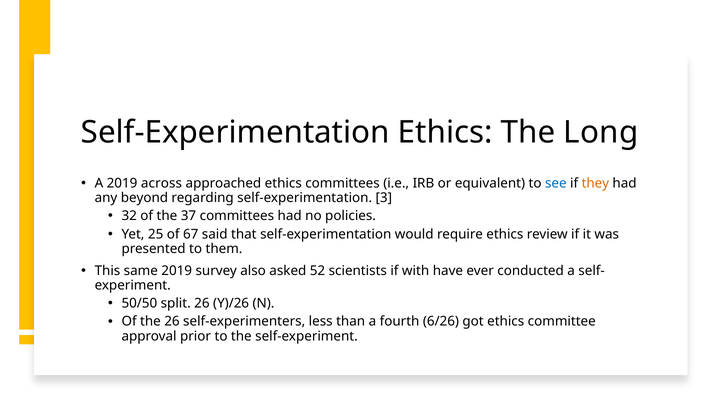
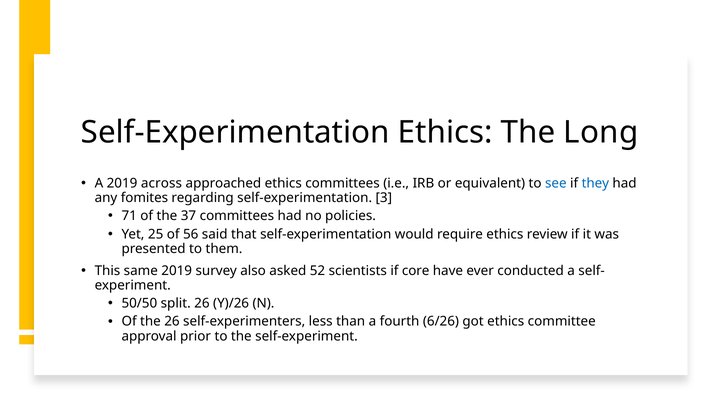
they colour: orange -> blue
beyond: beyond -> fomites
32: 32 -> 71
67: 67 -> 56
with: with -> core
